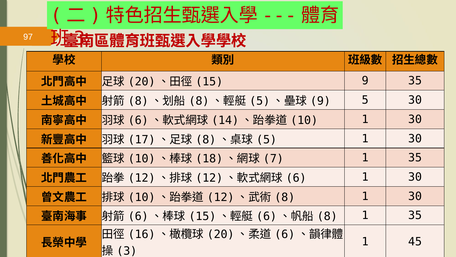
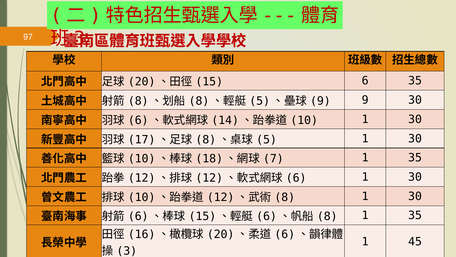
9 at (365, 81): 9 -> 6
5 at (365, 100): 5 -> 9
